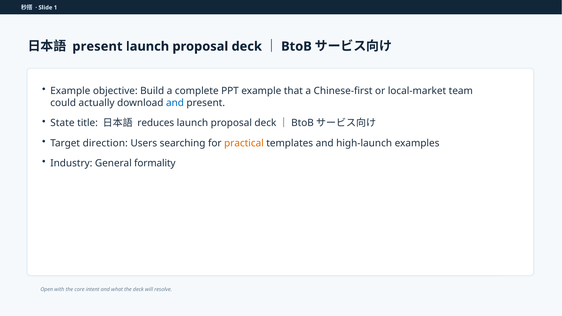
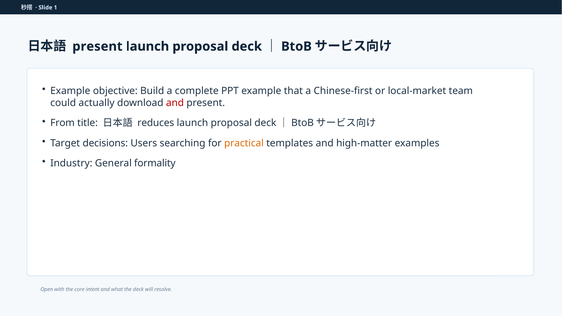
and at (175, 103) colour: blue -> red
State: State -> From
direction: direction -> decisions
high-launch: high-launch -> high-matter
